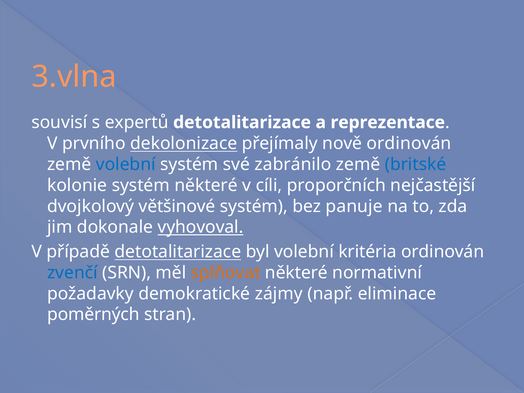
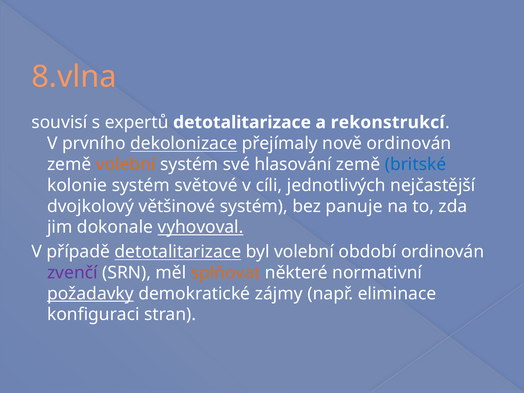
3.vlna: 3.vlna -> 8.vlna
reprezentace: reprezentace -> rekonstrukcí
volební at (126, 164) colour: blue -> orange
zabránilo: zabránilo -> hlasování
systém některé: některé -> světové
proporčních: proporčních -> jednotlivých
kritéria: kritéria -> období
zvenčí colour: blue -> purple
požadavky underline: none -> present
poměrných: poměrných -> konfiguraci
